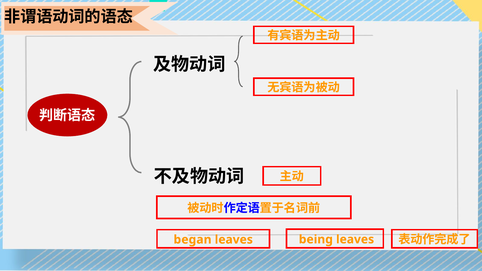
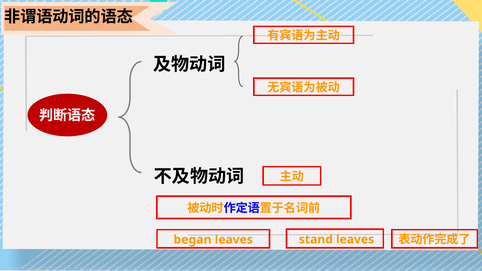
being: being -> stand
